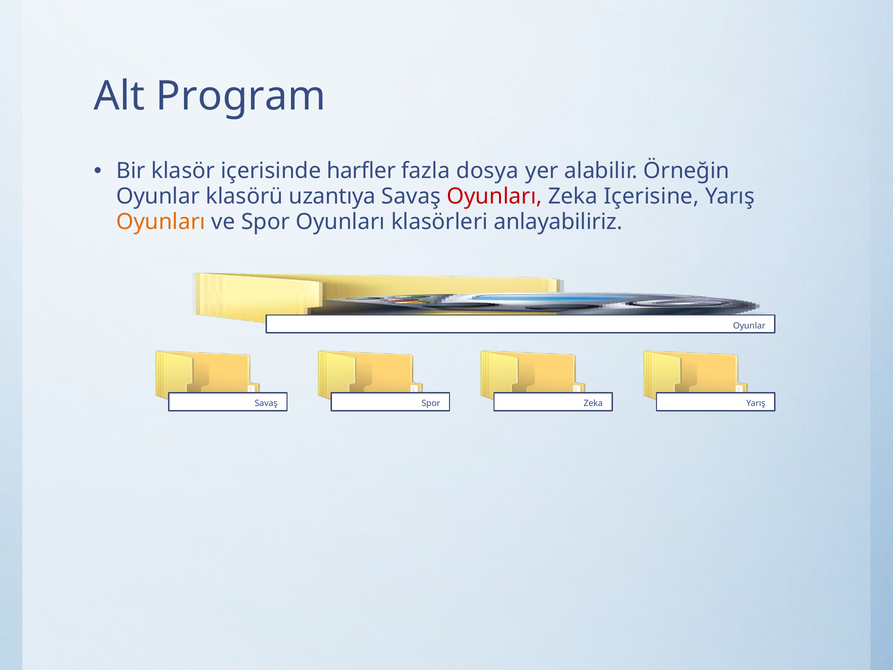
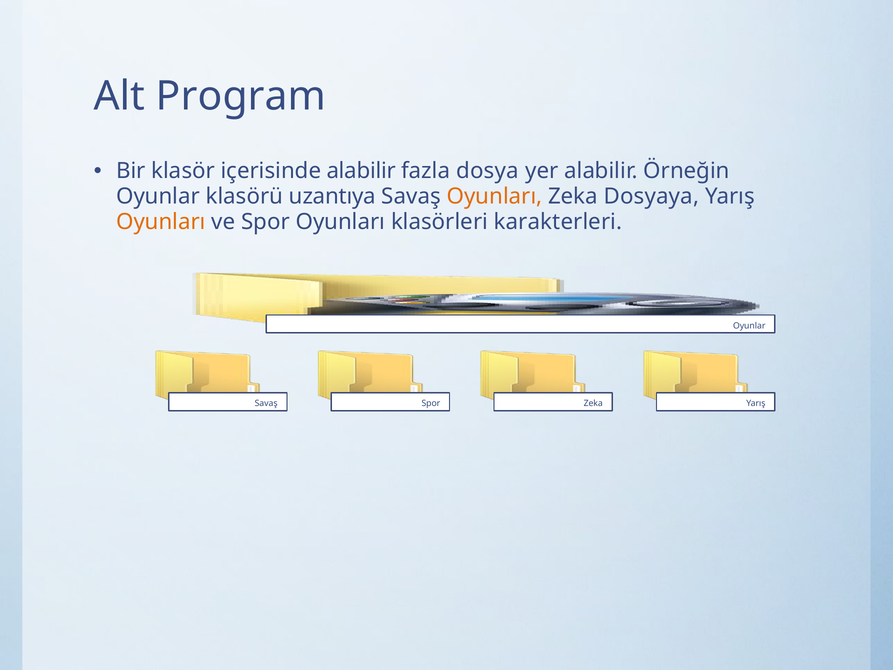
içerisinde harfler: harfler -> alabilir
Oyunları at (494, 196) colour: red -> orange
Içerisine: Içerisine -> Dosyaya
anlayabiliriz: anlayabiliriz -> karakterleri
